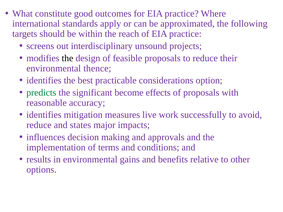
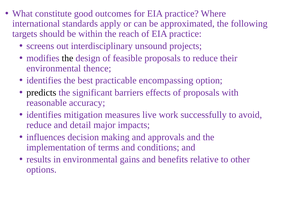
considerations: considerations -> encompassing
predicts colour: green -> black
become: become -> barriers
states: states -> detail
